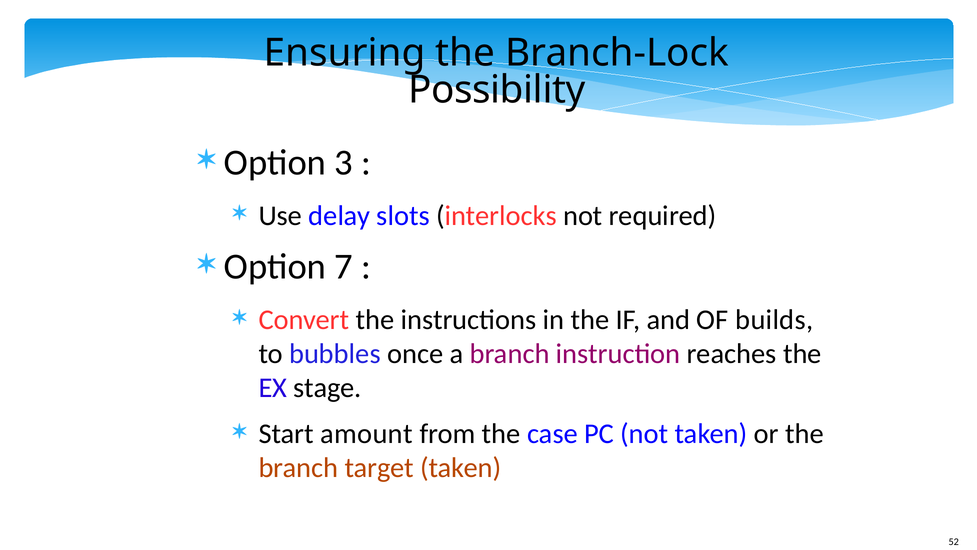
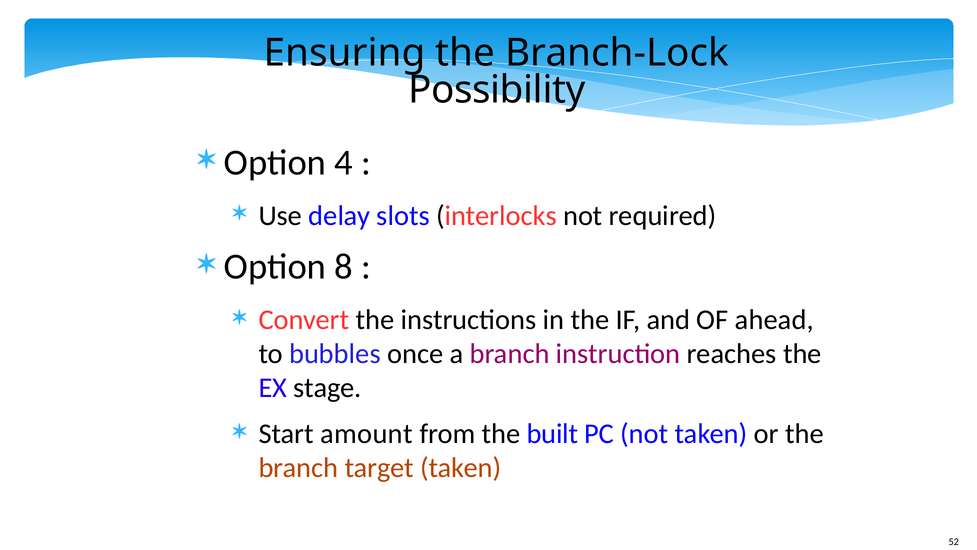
3: 3 -> 4
7: 7 -> 8
builds: builds -> ahead
case: case -> built
